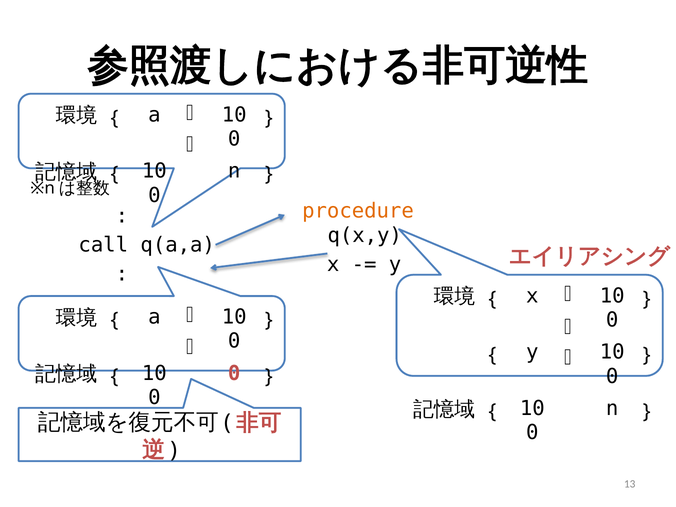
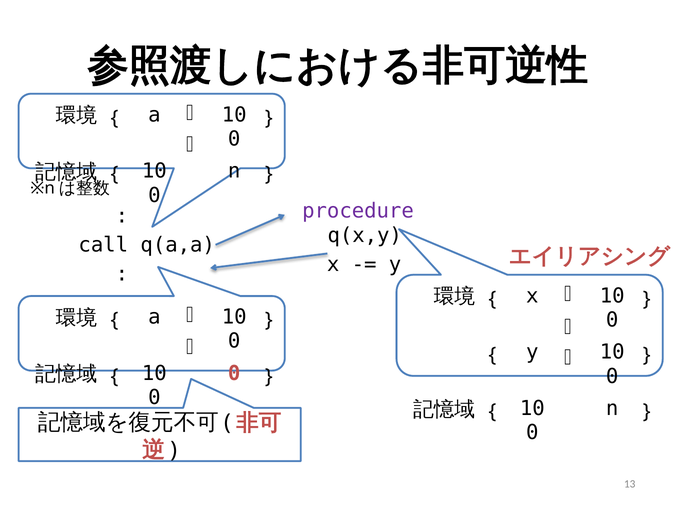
procedure colour: orange -> purple
